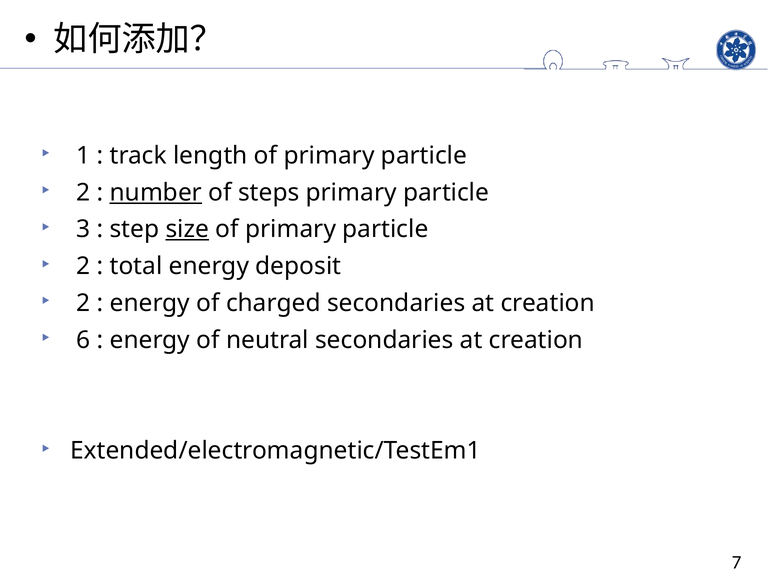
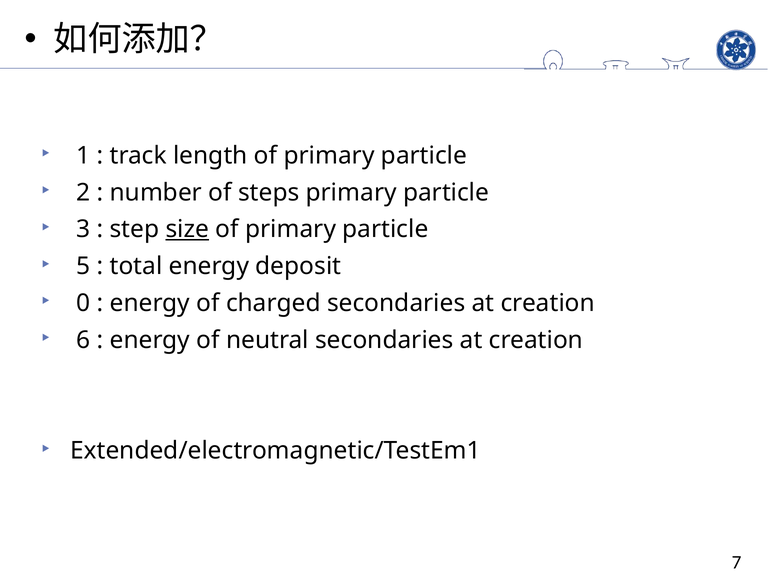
number underline: present -> none
2 at (83, 266): 2 -> 5
2 at (83, 303): 2 -> 0
